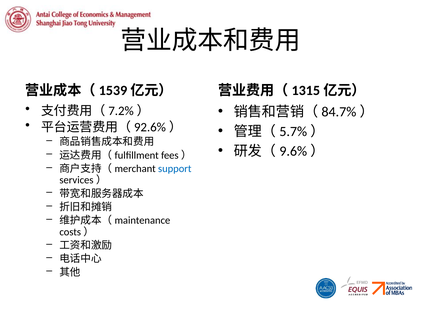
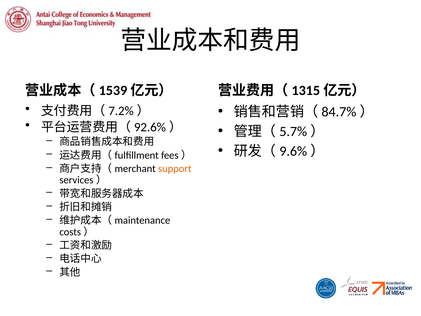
support colour: blue -> orange
